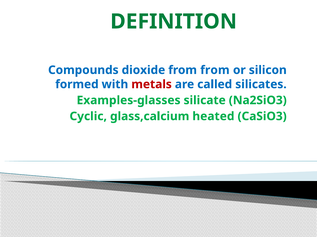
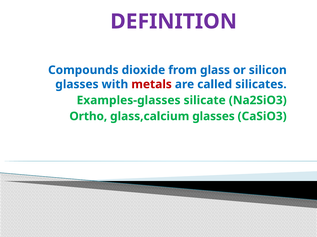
DEFINITION colour: green -> purple
from from: from -> glass
formed at (77, 85): formed -> glasses
Cyclic: Cyclic -> Ortho
glass,calcium heated: heated -> glasses
